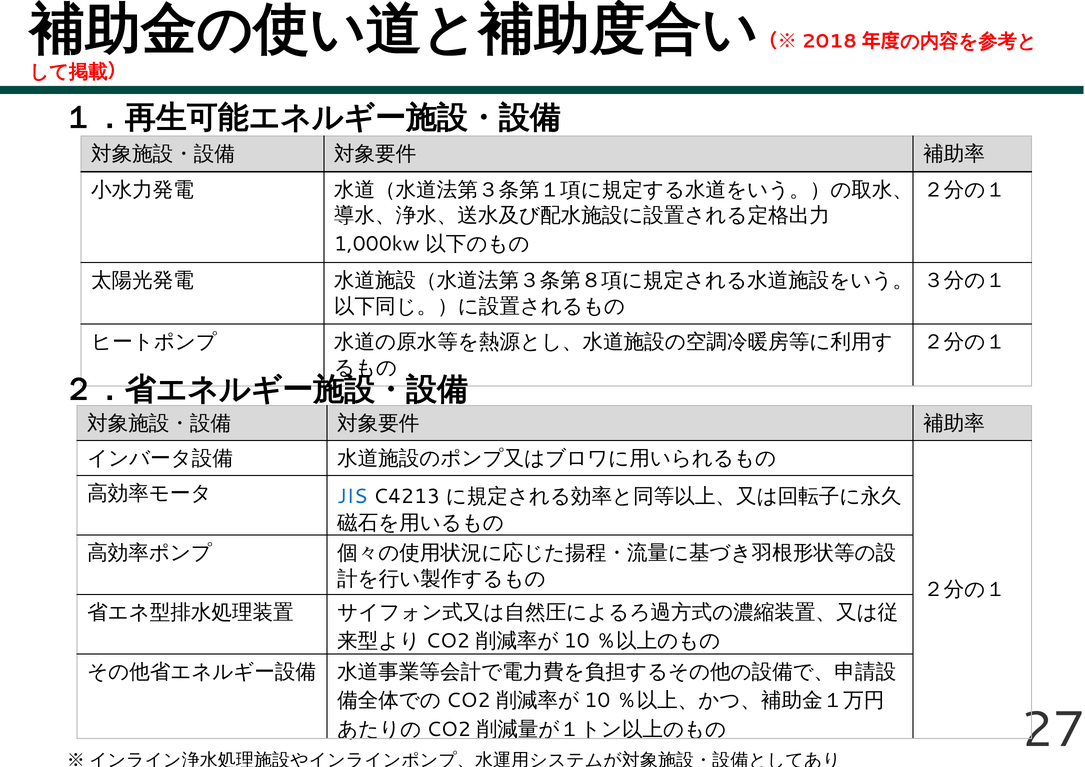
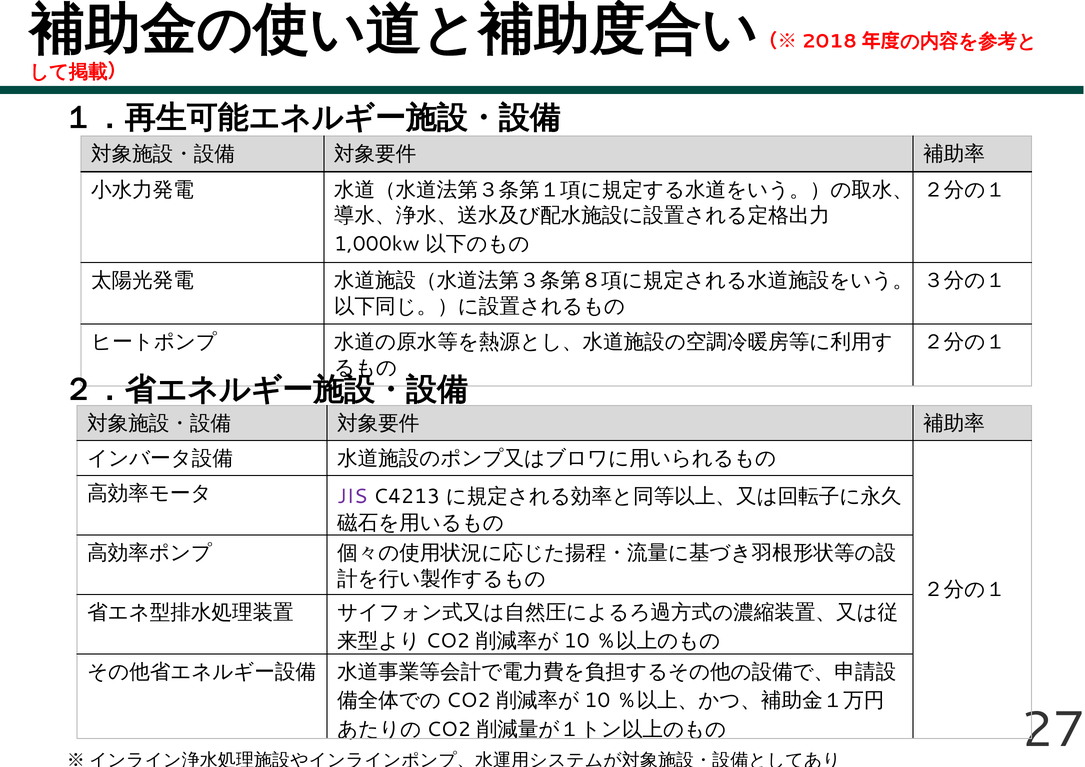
JIS colour: blue -> purple
